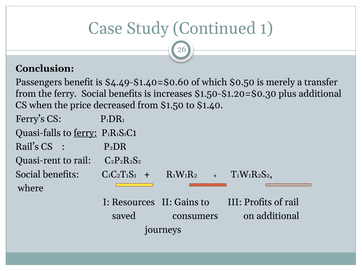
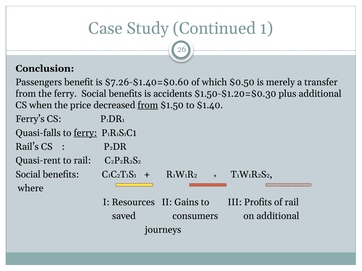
$4.49-$1.40=$0.60: $4.49-$1.40=$0.60 -> $7.26-$1.40=$0.60
increases: increases -> accidents
from at (148, 105) underline: none -> present
